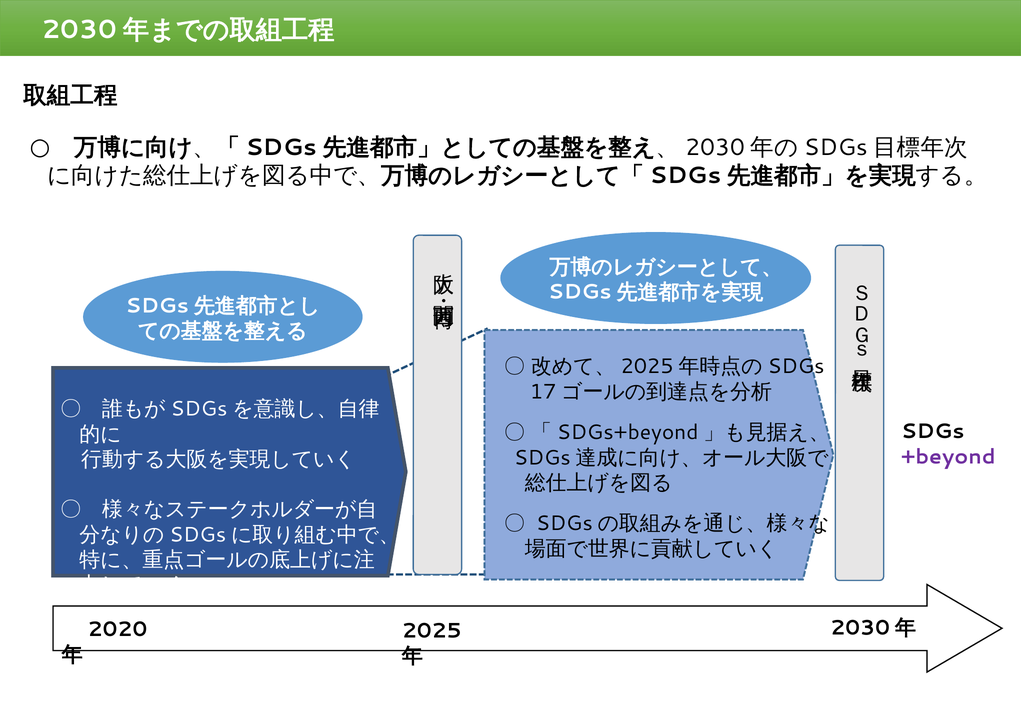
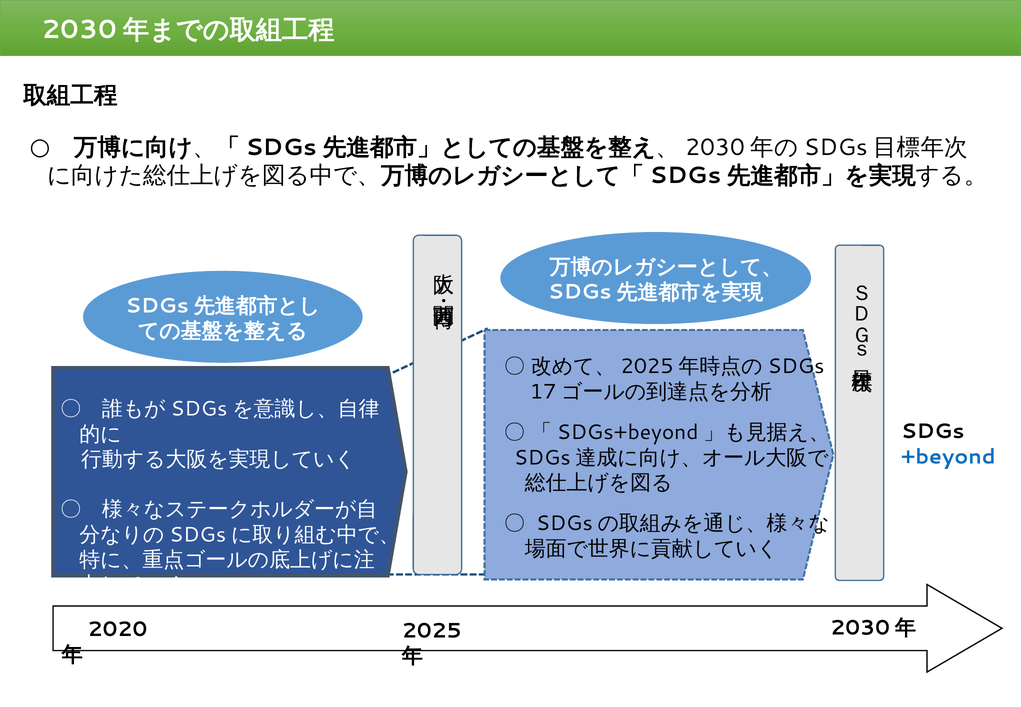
+beyond colour: purple -> blue
